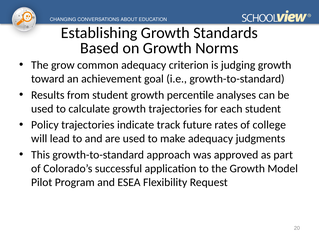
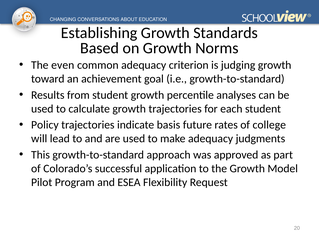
grow: grow -> even
track: track -> basis
